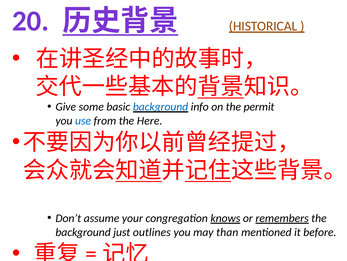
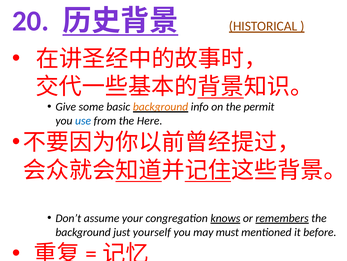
background at (161, 107) colour: blue -> orange
outlines: outlines -> yourself
than: than -> must
